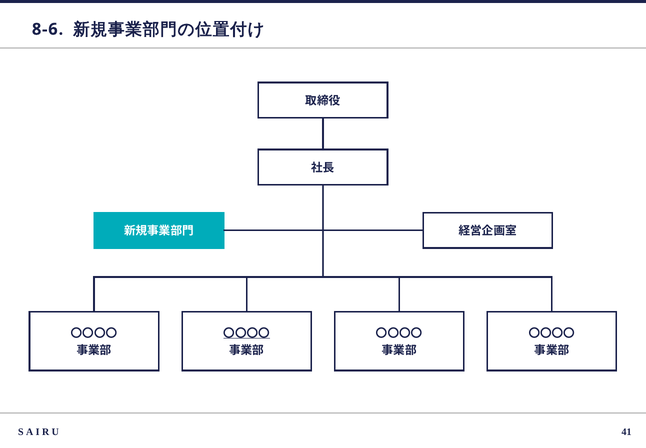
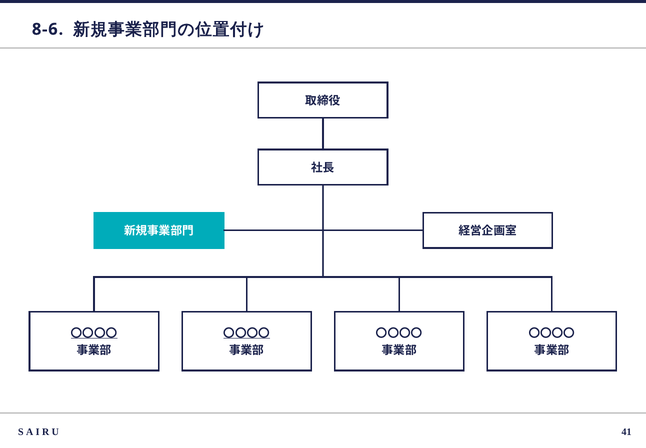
〇〇〇〇 at (94, 333) underline: none -> present
